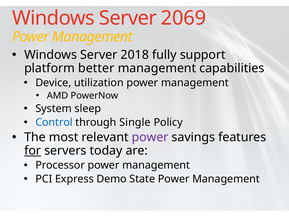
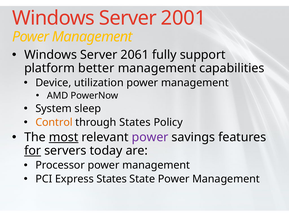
2069: 2069 -> 2001
2018: 2018 -> 2061
Control colour: blue -> orange
through Single: Single -> States
most underline: none -> present
Express Demo: Demo -> States
